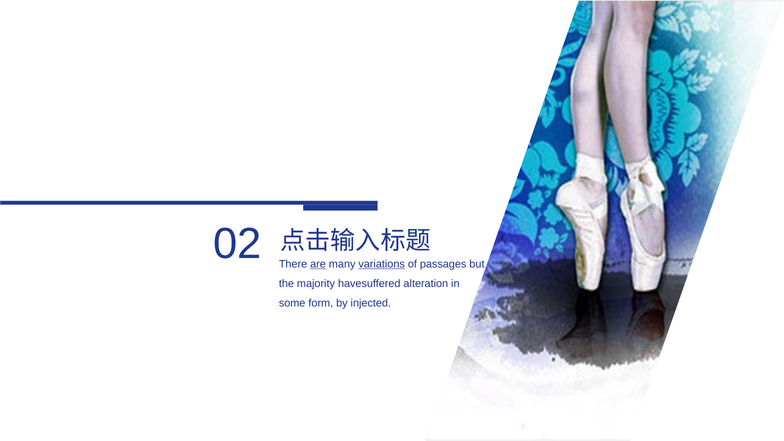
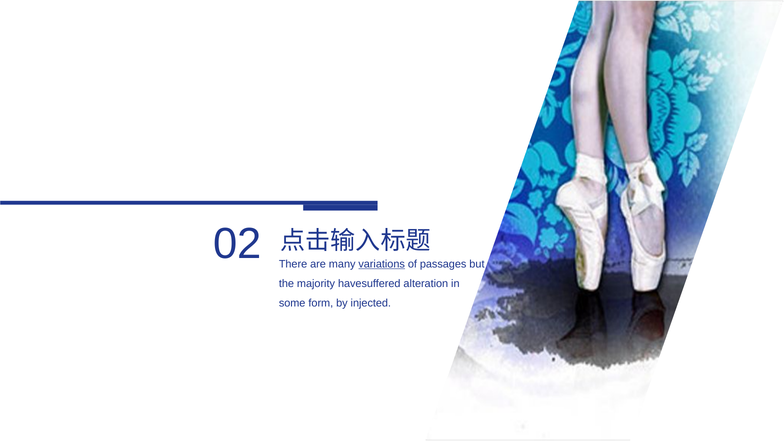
are underline: present -> none
